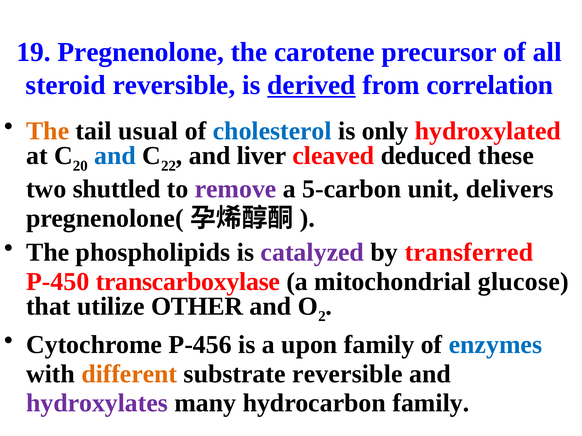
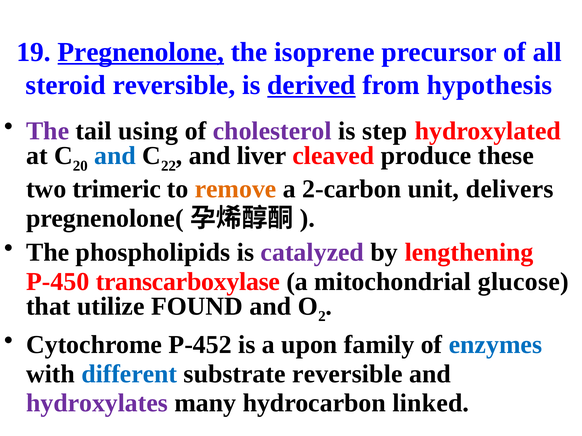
Pregnenolone underline: none -> present
carotene: carotene -> isoprene
correlation: correlation -> hypothesis
The at (48, 131) colour: orange -> purple
usual: usual -> using
cholesterol colour: blue -> purple
only: only -> step
deduced: deduced -> produce
shuttled: shuttled -> trimeric
remove colour: purple -> orange
5-carbon: 5-carbon -> 2-carbon
transferred: transferred -> lengthening
OTHER: OTHER -> FOUND
P-456: P-456 -> P-452
different colour: orange -> blue
hydrocarbon family: family -> linked
